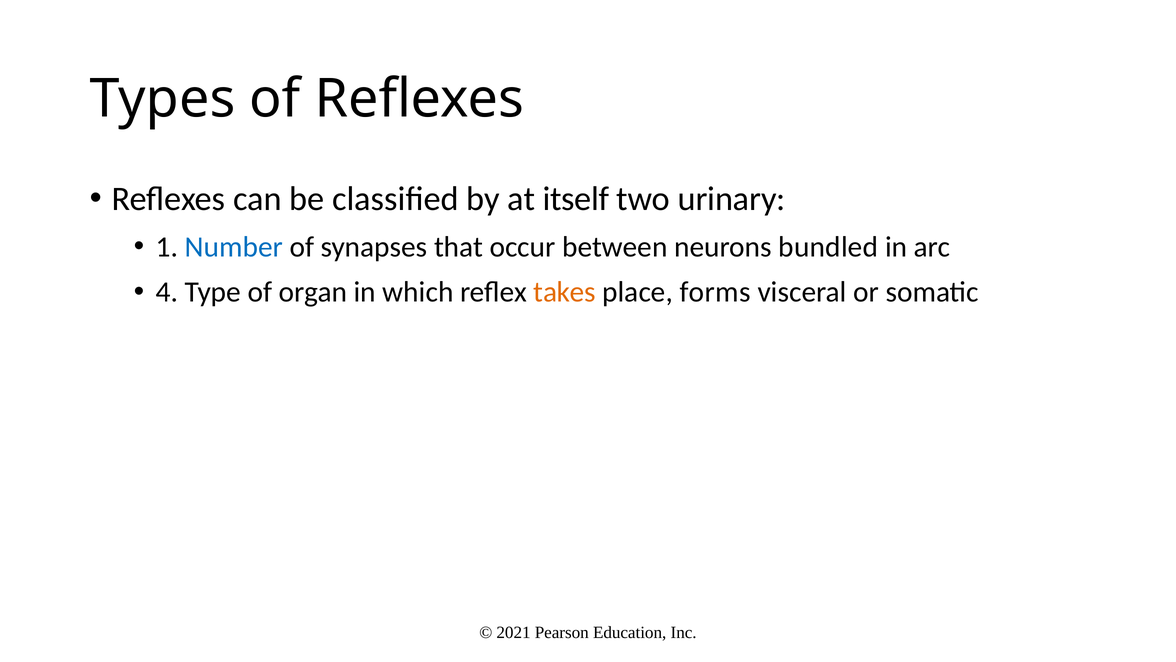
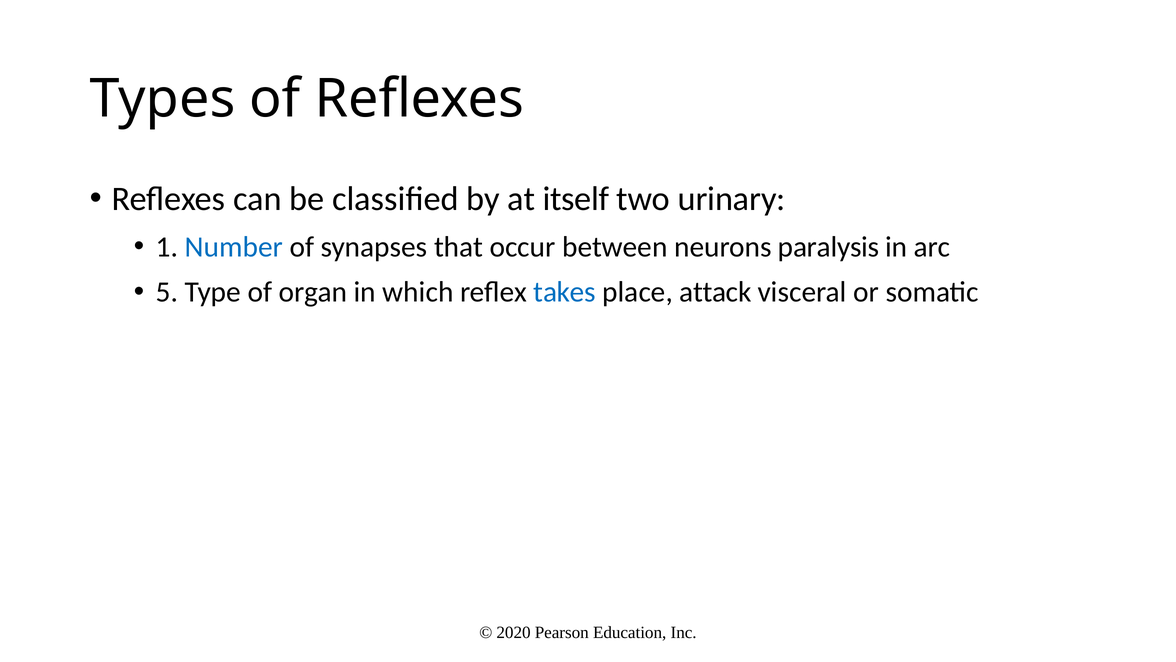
bundled: bundled -> paralysis
4: 4 -> 5
takes colour: orange -> blue
forms: forms -> attack
2021: 2021 -> 2020
